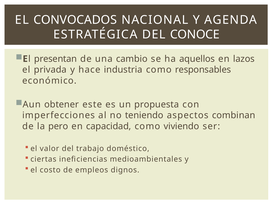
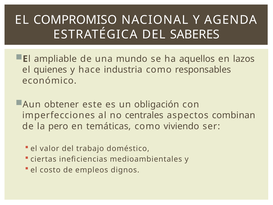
CONVOCADOS: CONVOCADOS -> COMPROMISO
CONOCE: CONOCE -> SABERES
presentan: presentan -> ampliable
cambio: cambio -> mundo
privada: privada -> quienes
propuesta: propuesta -> obligación
teniendo: teniendo -> centrales
capacidad: capacidad -> temáticas
